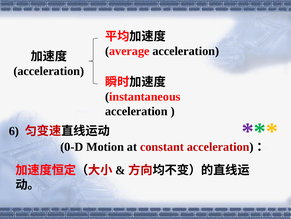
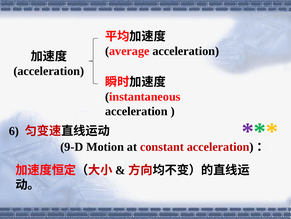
0-D: 0-D -> 9-D
